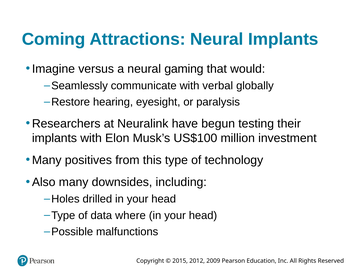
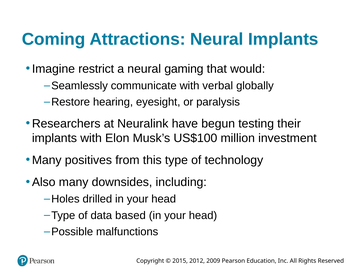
versus: versus -> restrict
where: where -> based
